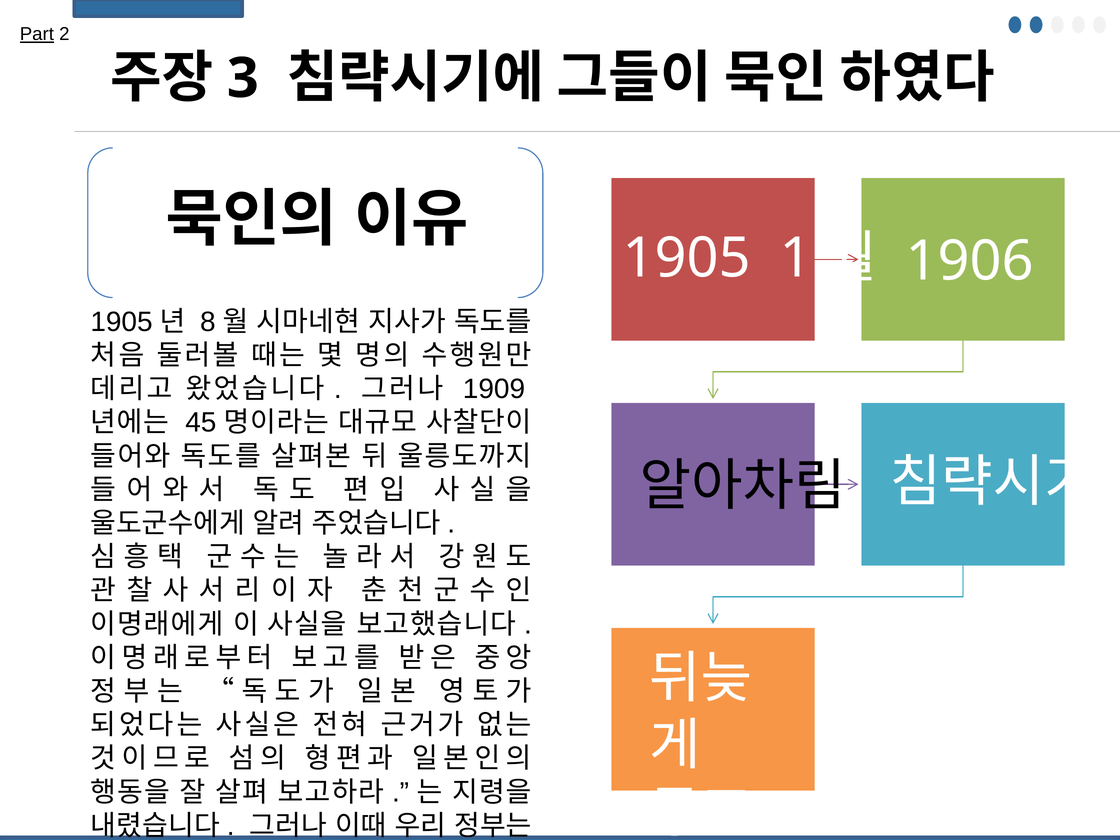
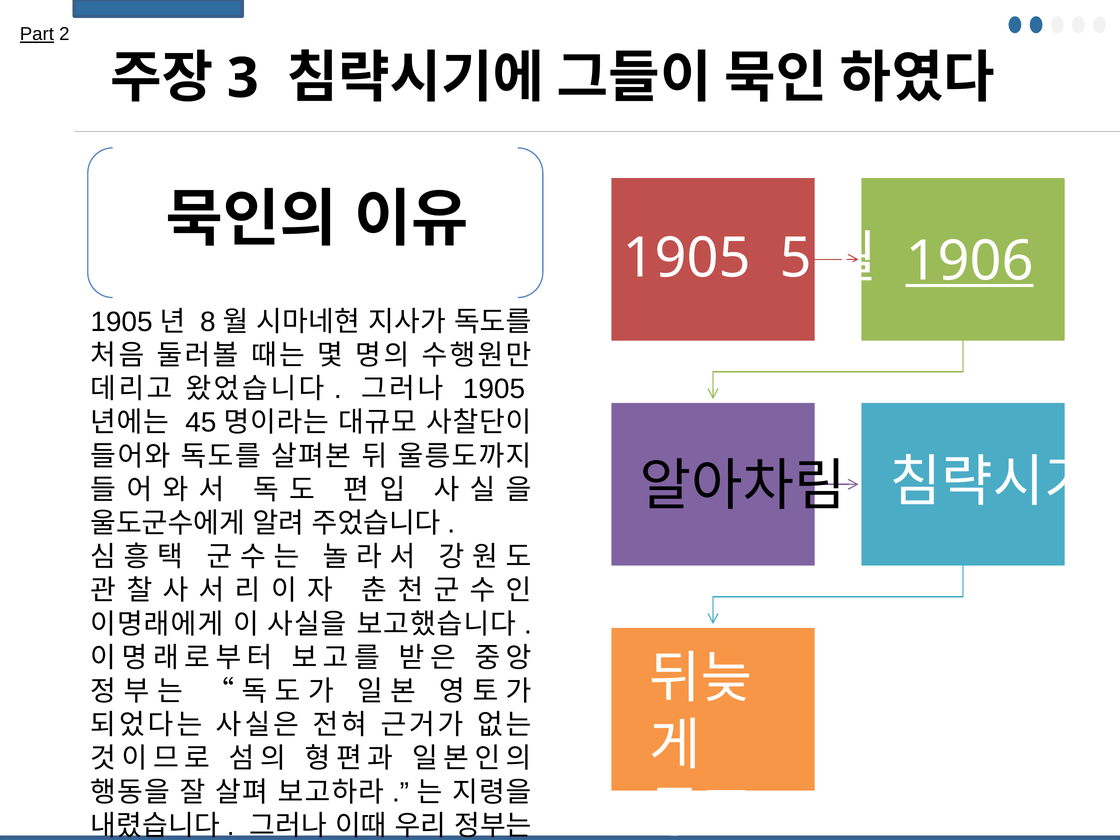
1: 1 -> 5
1906 underline: none -> present
1909 at (494, 389): 1909 -> 1905
